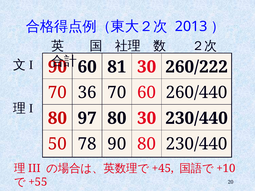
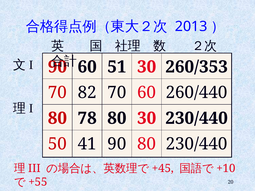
81: 81 -> 51
260/222: 260/222 -> 260/353
36: 36 -> 82
97: 97 -> 78
78: 78 -> 41
